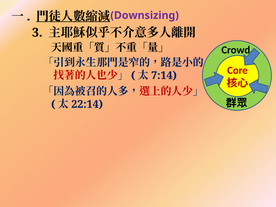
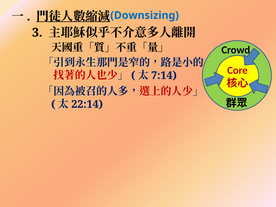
Downsizing colour: purple -> blue
